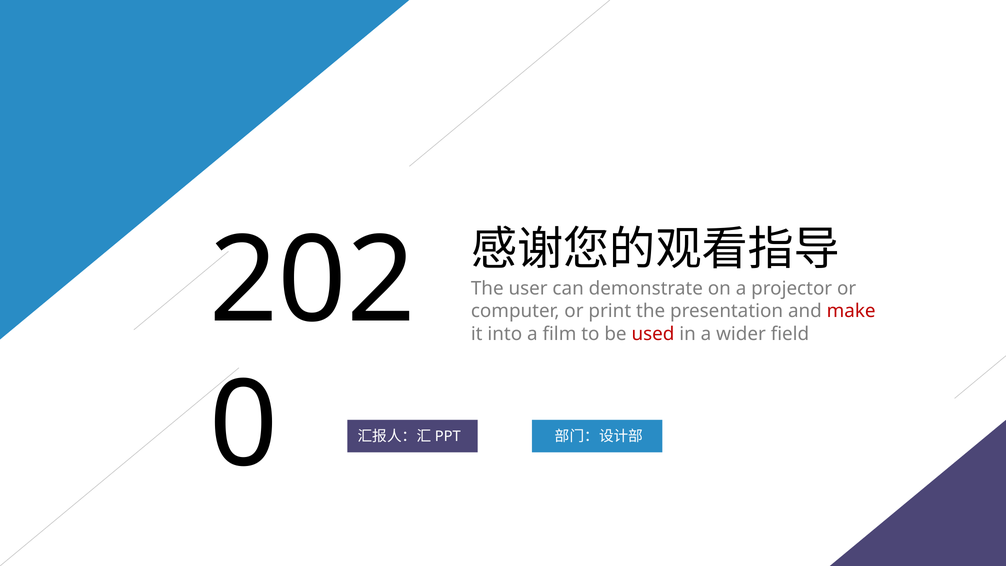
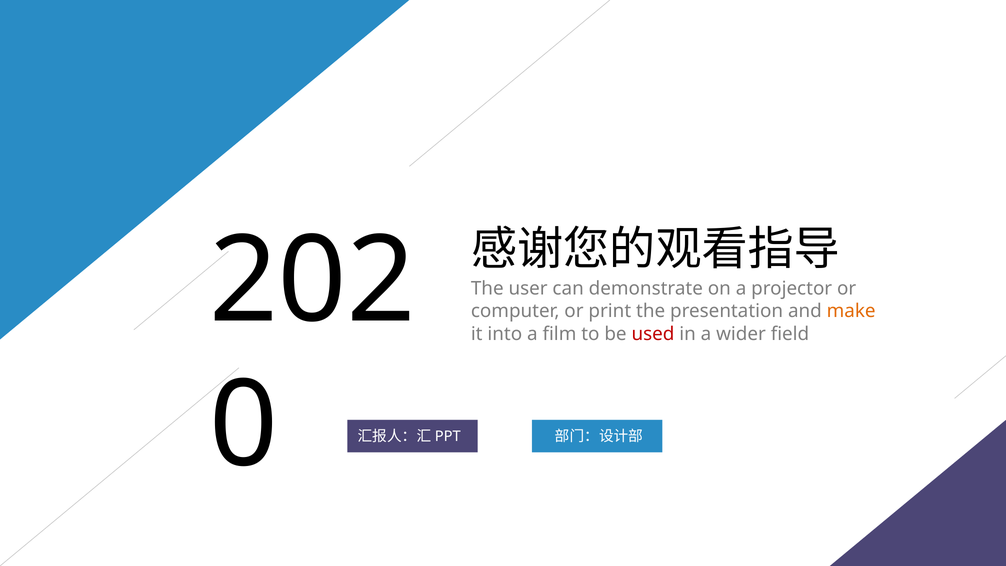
make colour: red -> orange
